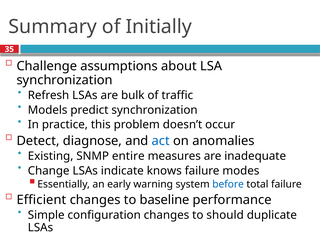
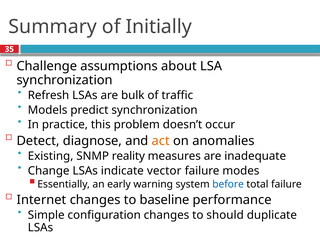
act colour: blue -> orange
entire: entire -> reality
knows: knows -> vector
Efficient: Efficient -> Internet
